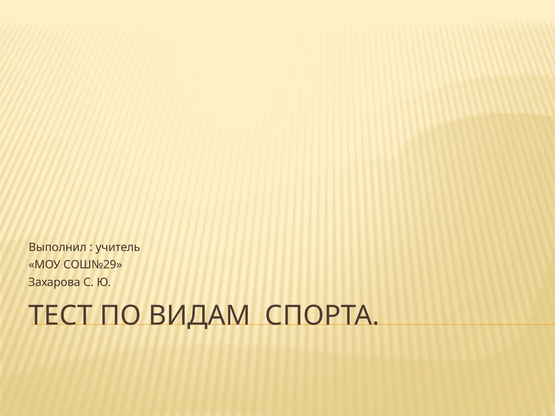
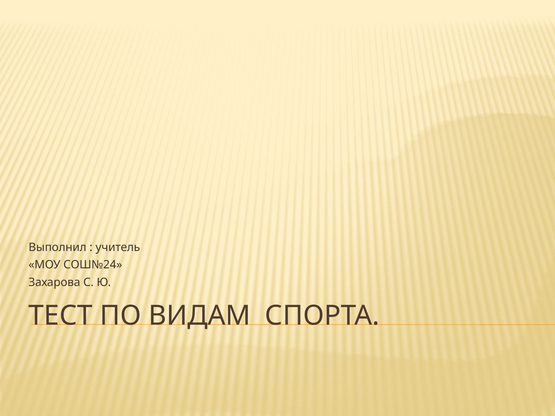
СОШ№29: СОШ№29 -> СОШ№24
